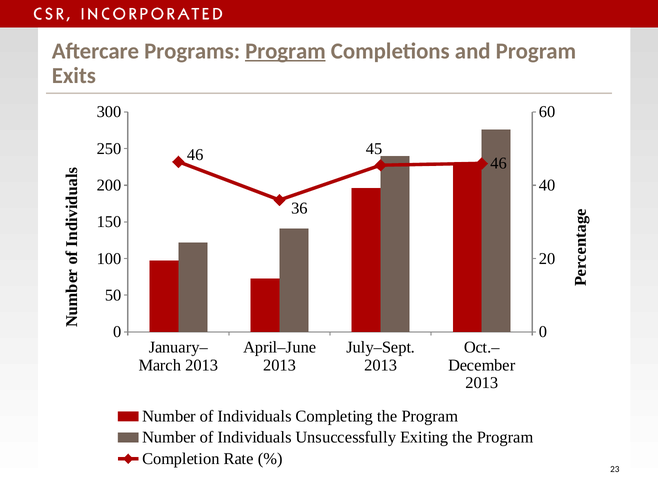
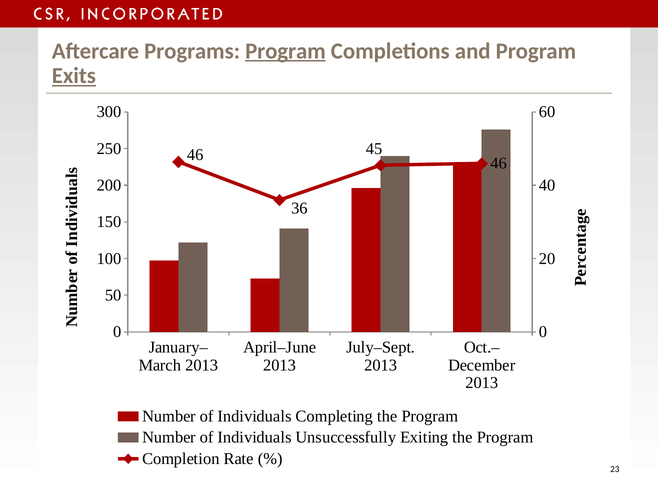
Exits underline: none -> present
